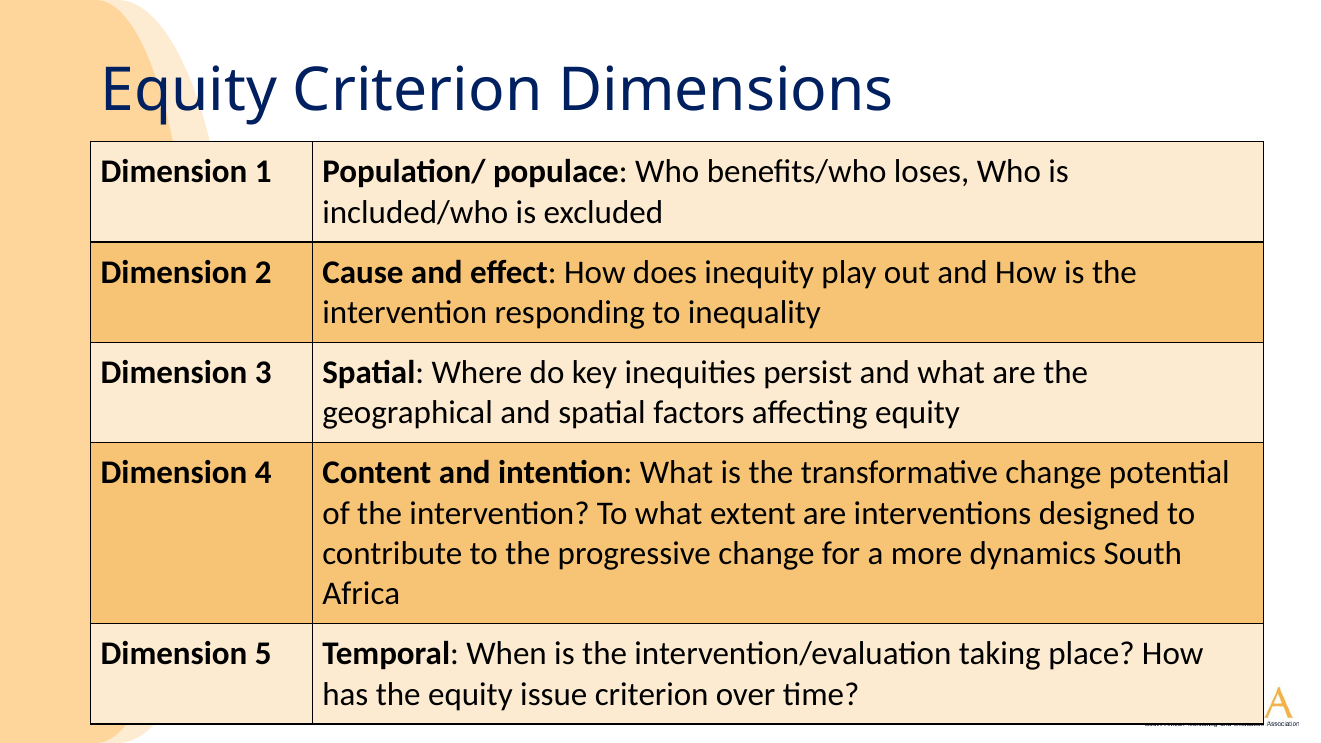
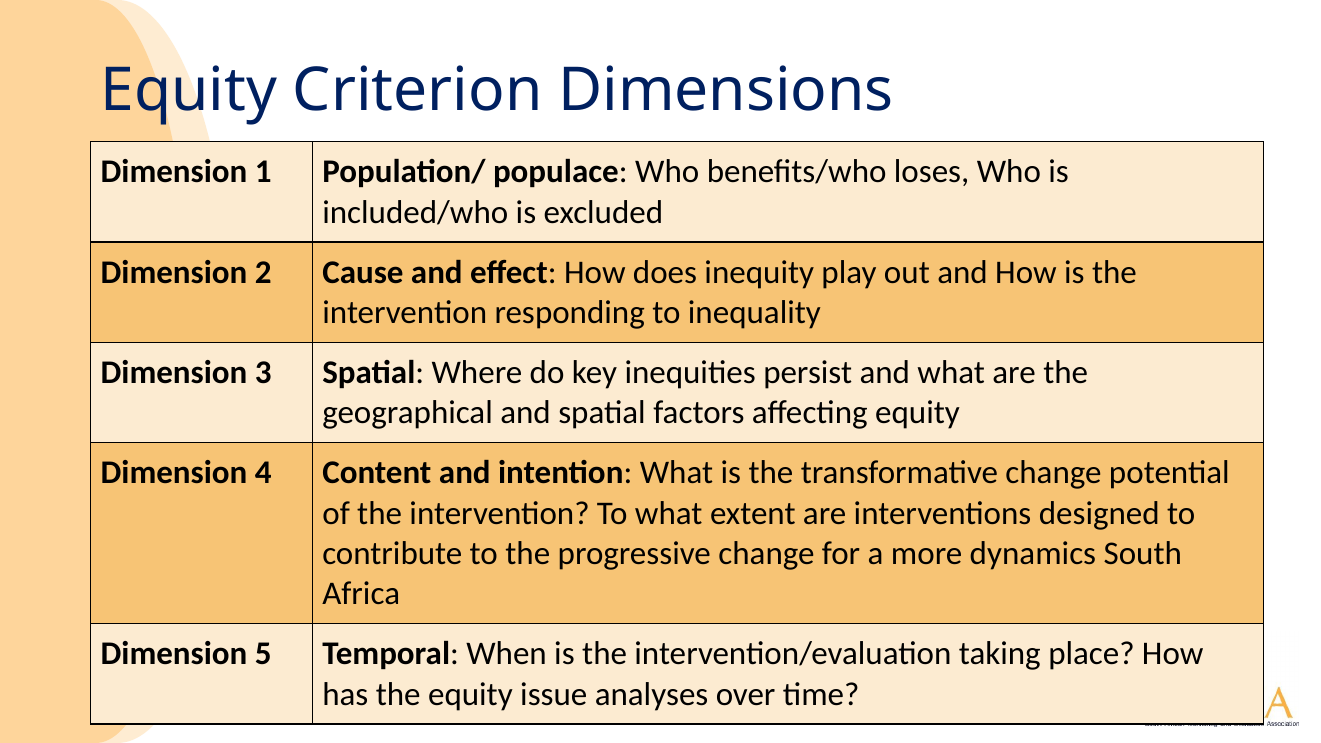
issue criterion: criterion -> analyses
